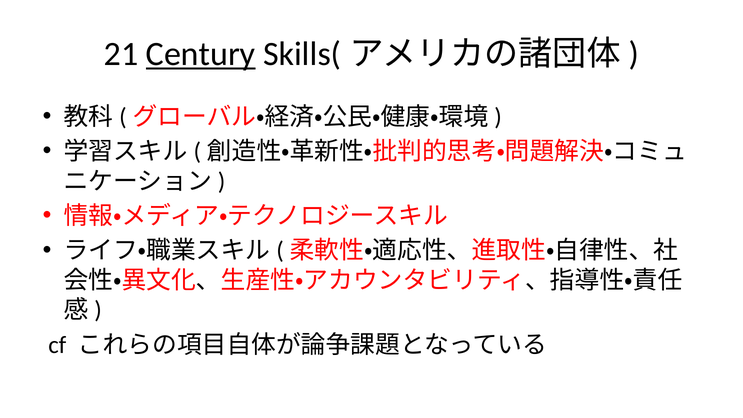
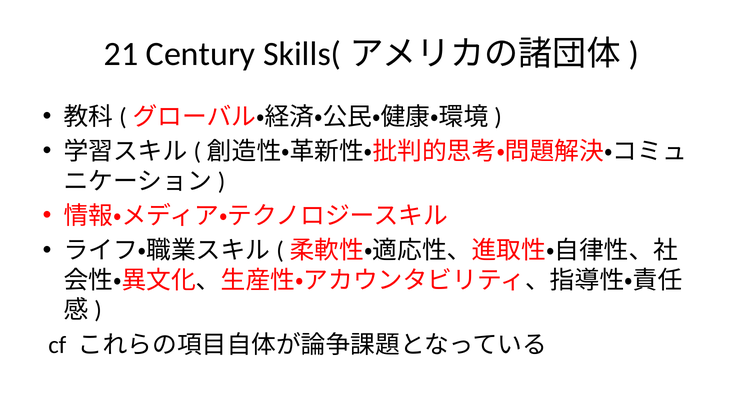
Century underline: present -> none
